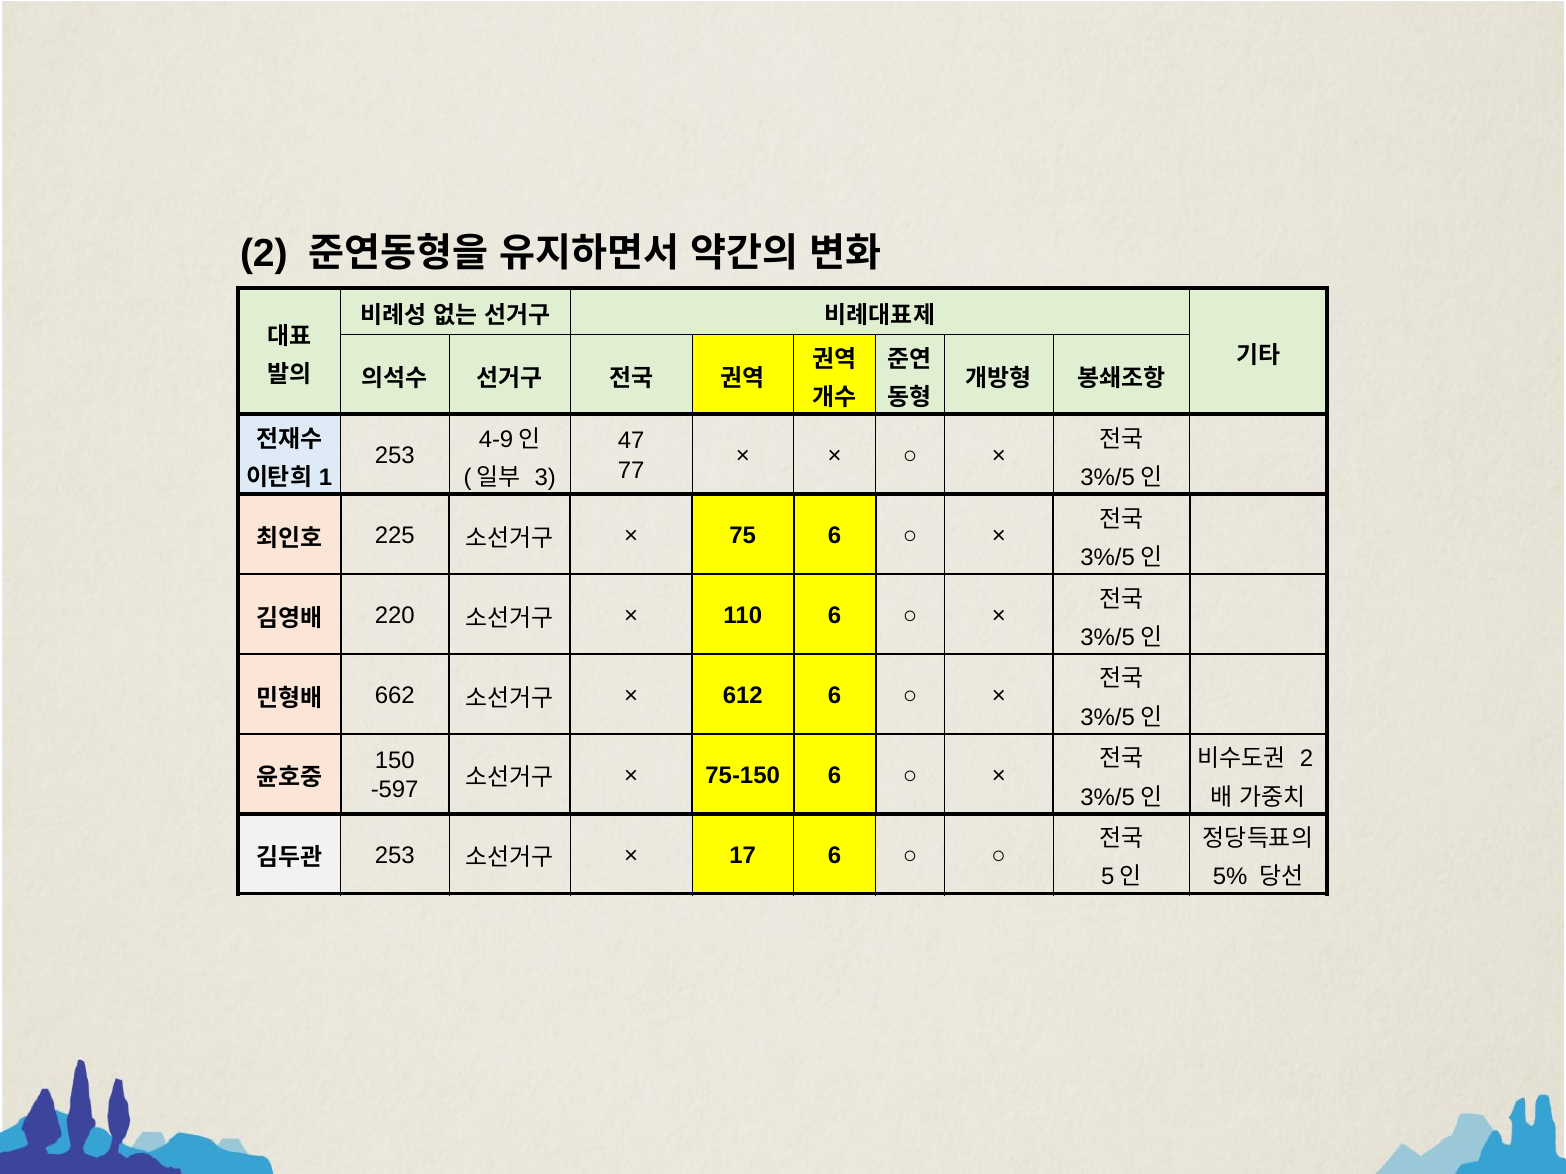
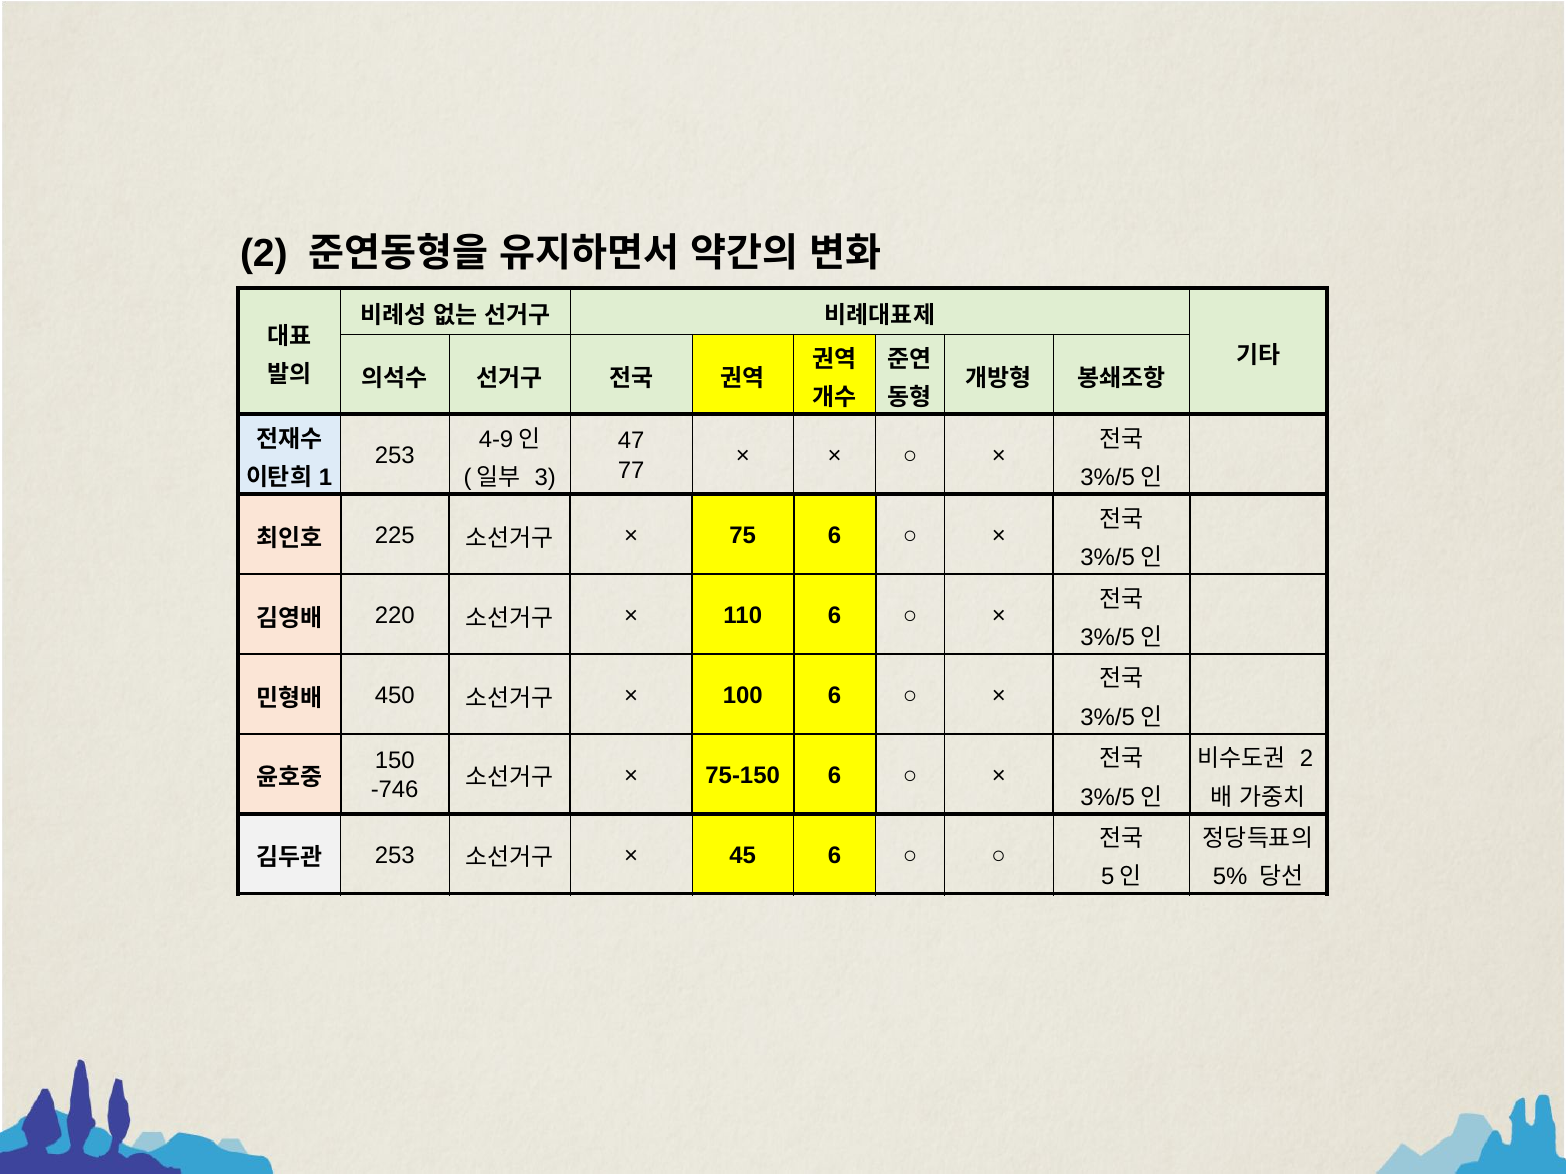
662: 662 -> 450
612: 612 -> 100
-597: -597 -> -746
17: 17 -> 45
